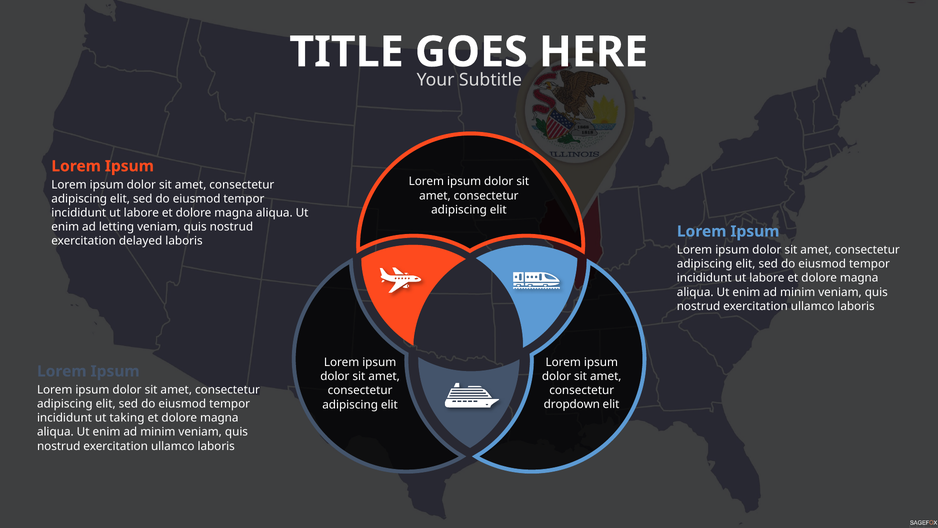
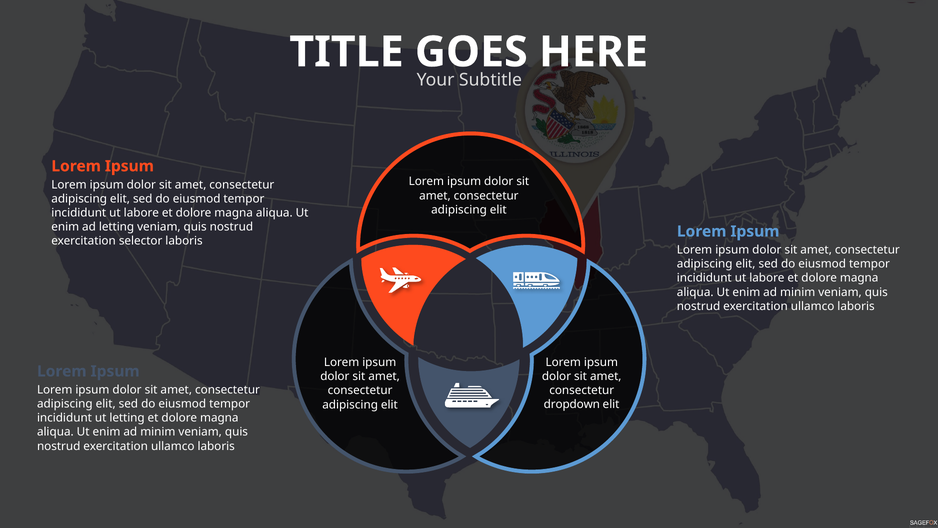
delayed: delayed -> selector
ut taking: taking -> letting
